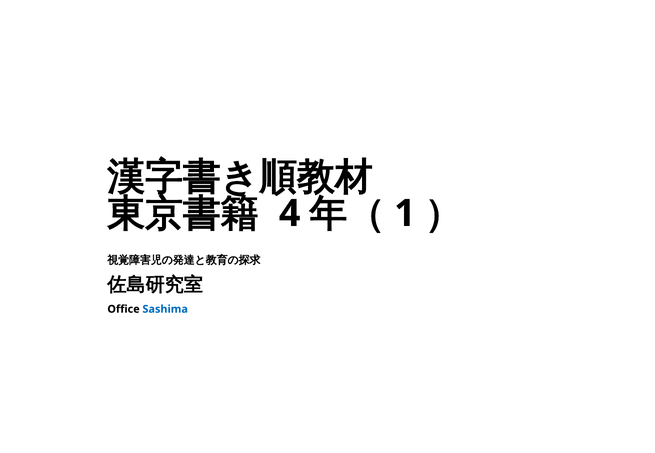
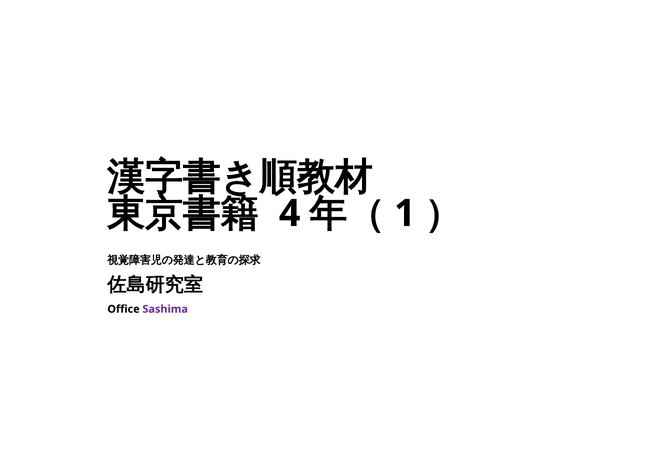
Sashima colour: blue -> purple
